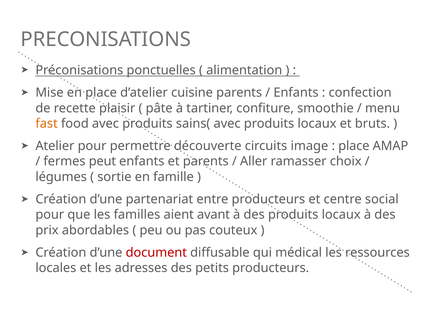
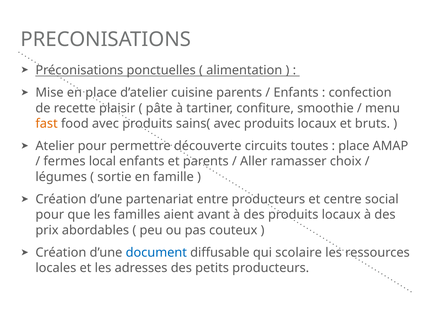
image: image -> toutes
peut: peut -> local
document colour: red -> blue
médical: médical -> scolaire
